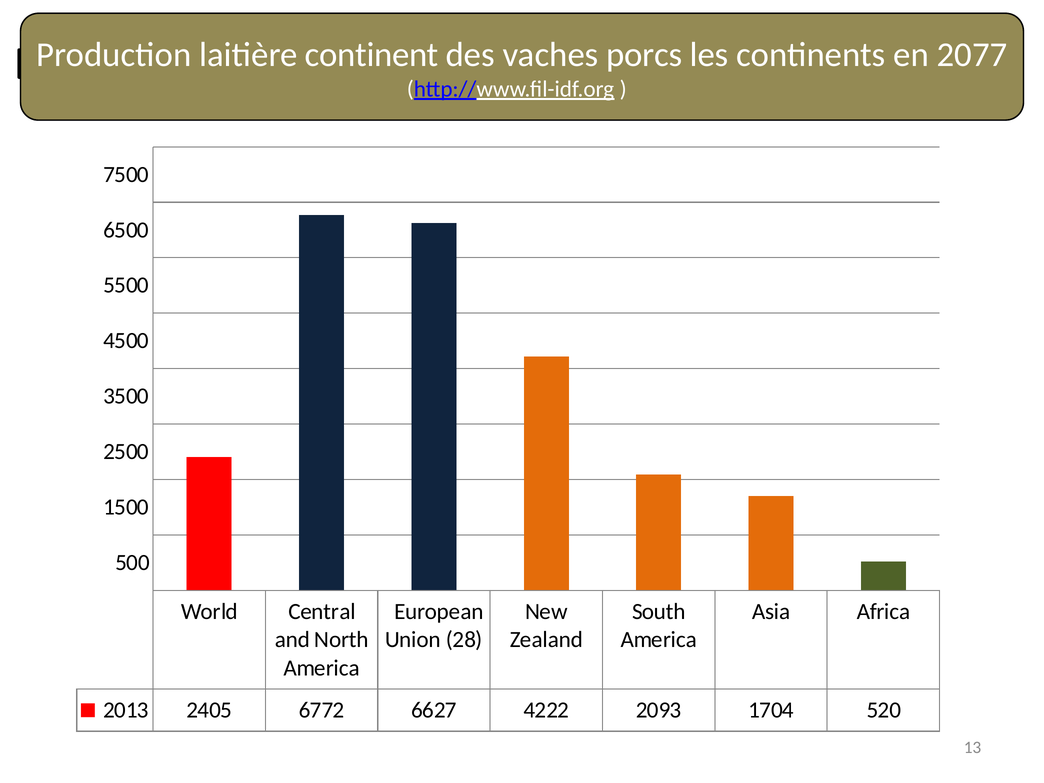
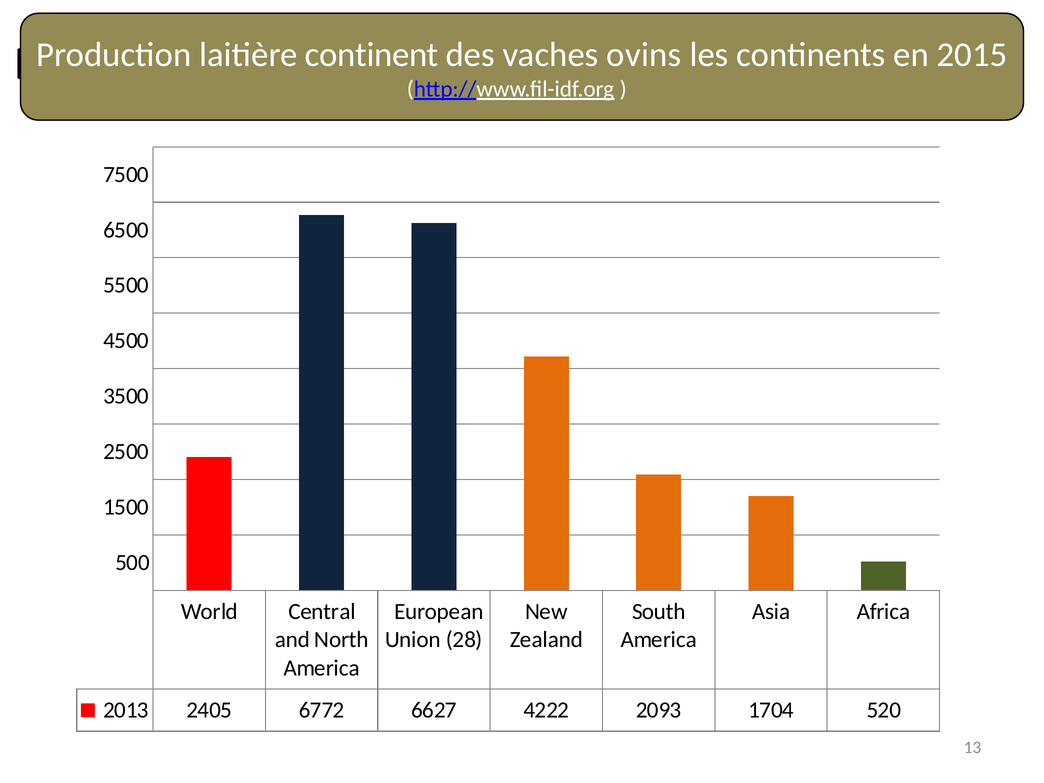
porcs: porcs -> ovins
2077: 2077 -> 2015
